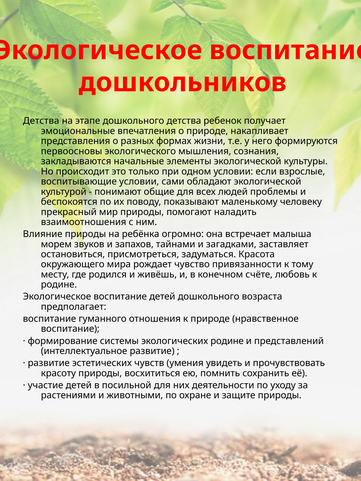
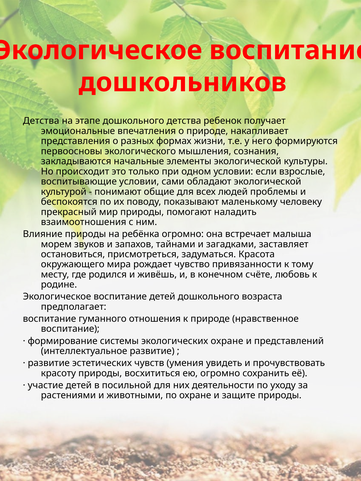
экологических родине: родине -> охране
ею помнить: помнить -> огромно
